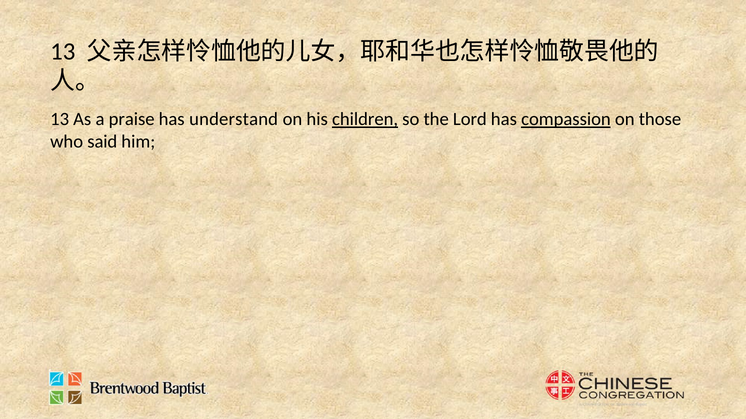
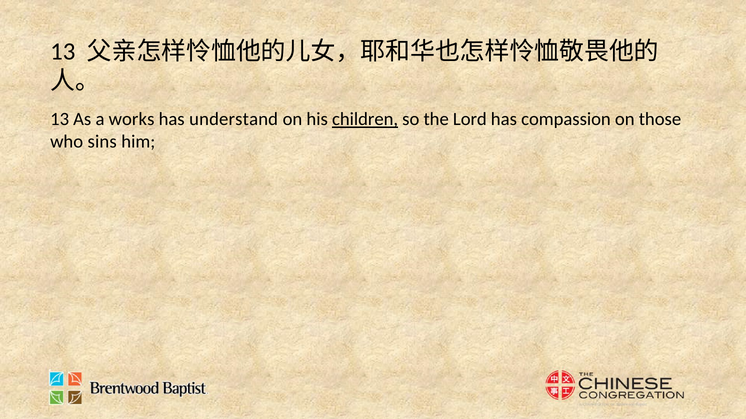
praise: praise -> works
compassion underline: present -> none
said: said -> sins
